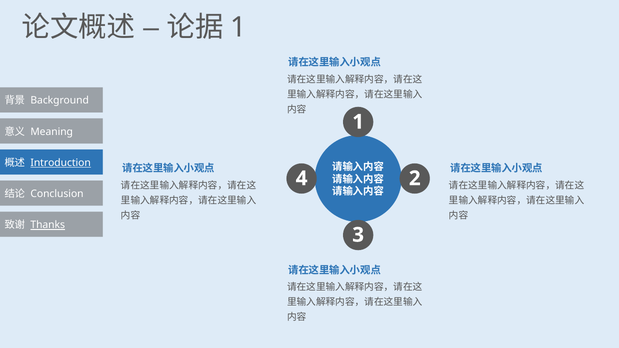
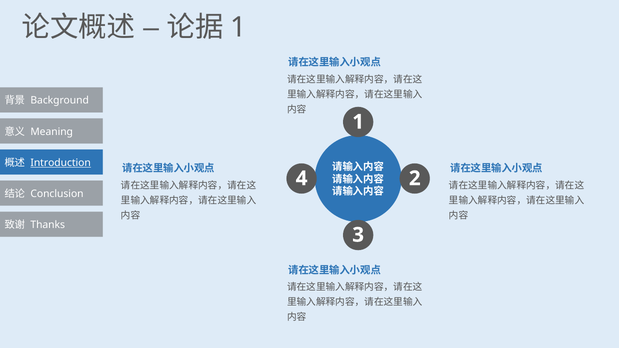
Thanks underline: present -> none
